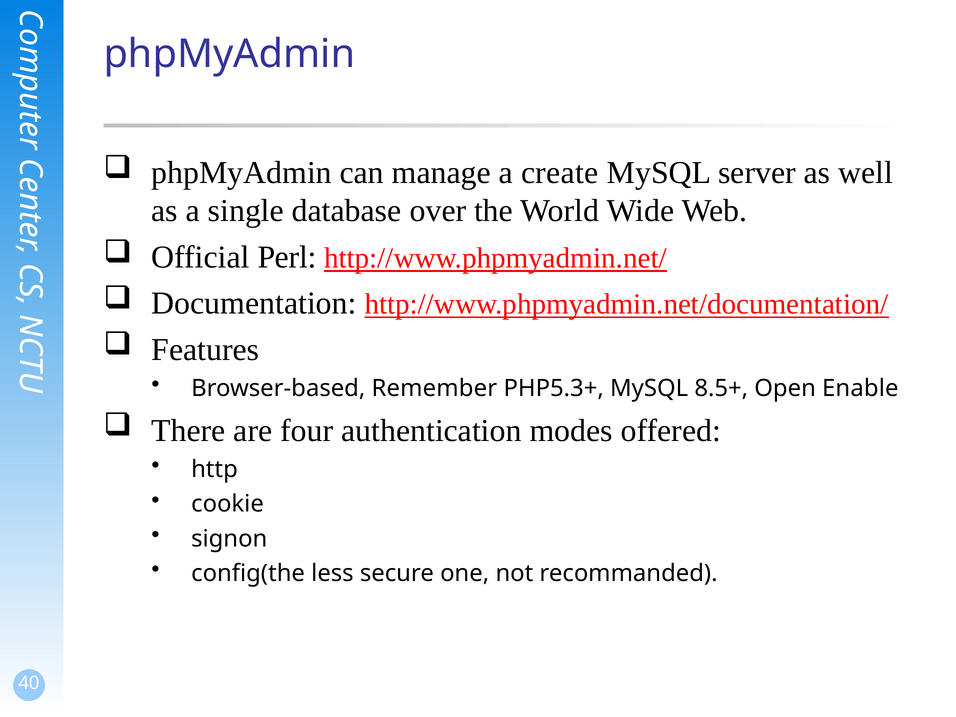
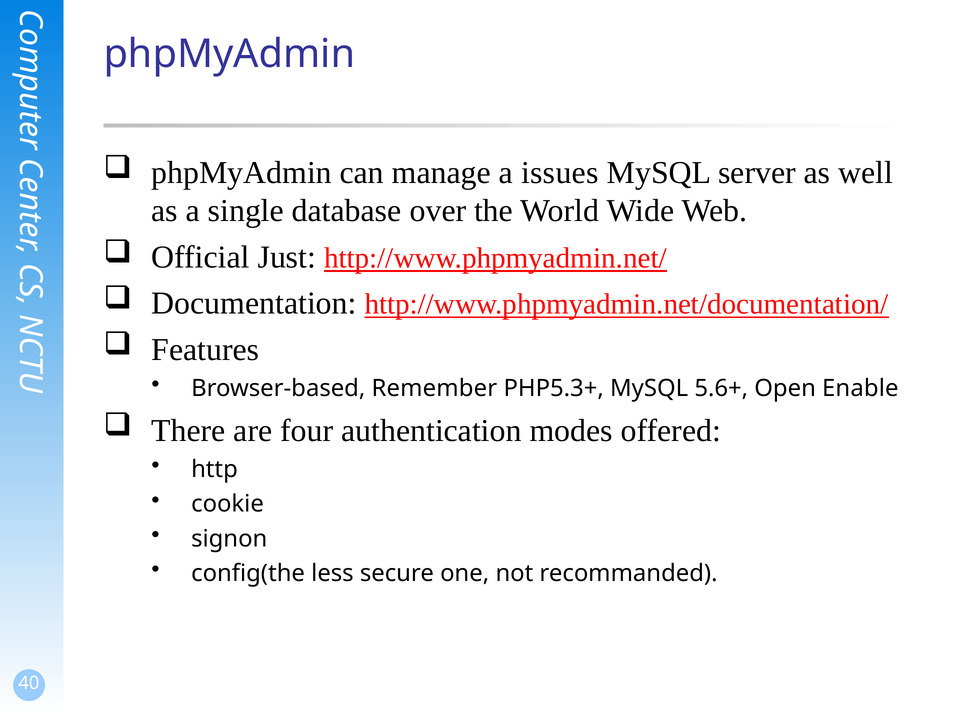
create: create -> issues
Perl: Perl -> Just
8.5+: 8.5+ -> 5.6+
